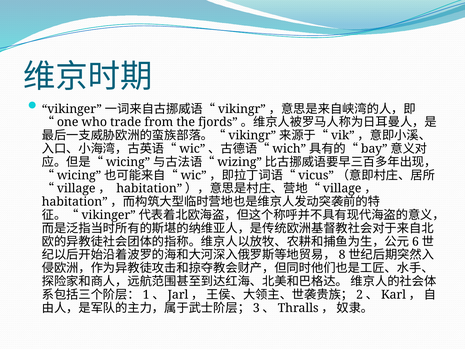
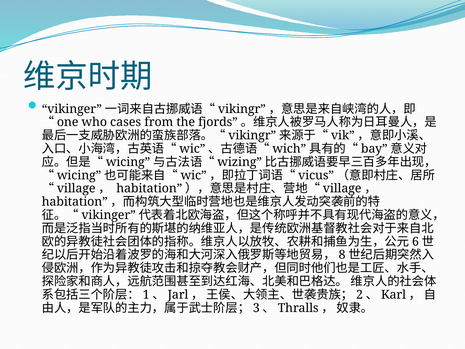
trade: trade -> cases
